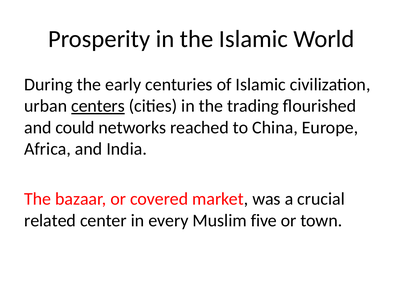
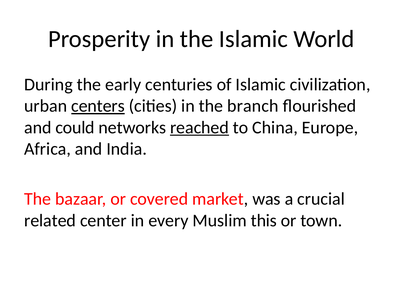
trading: trading -> branch
reached underline: none -> present
five: five -> this
